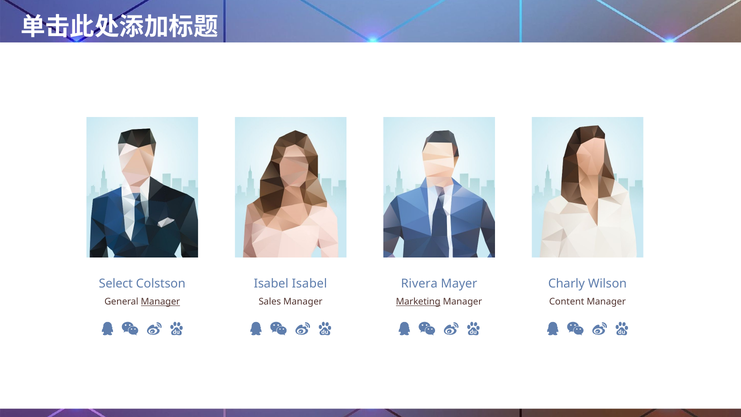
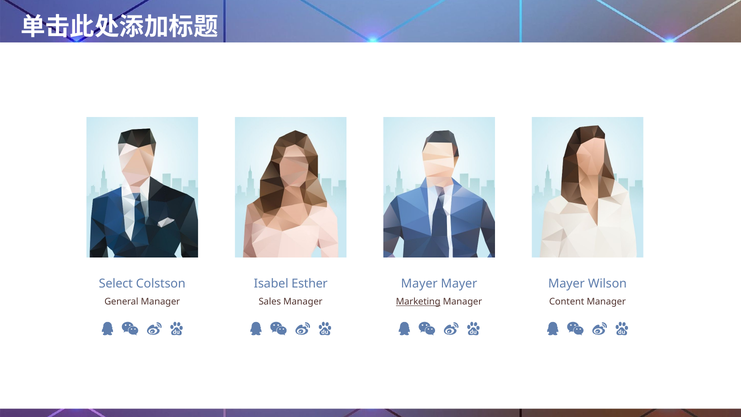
Isabel Isabel: Isabel -> Esther
Rivera at (419, 283): Rivera -> Mayer
Charly at (567, 283): Charly -> Mayer
Manager at (160, 302) underline: present -> none
